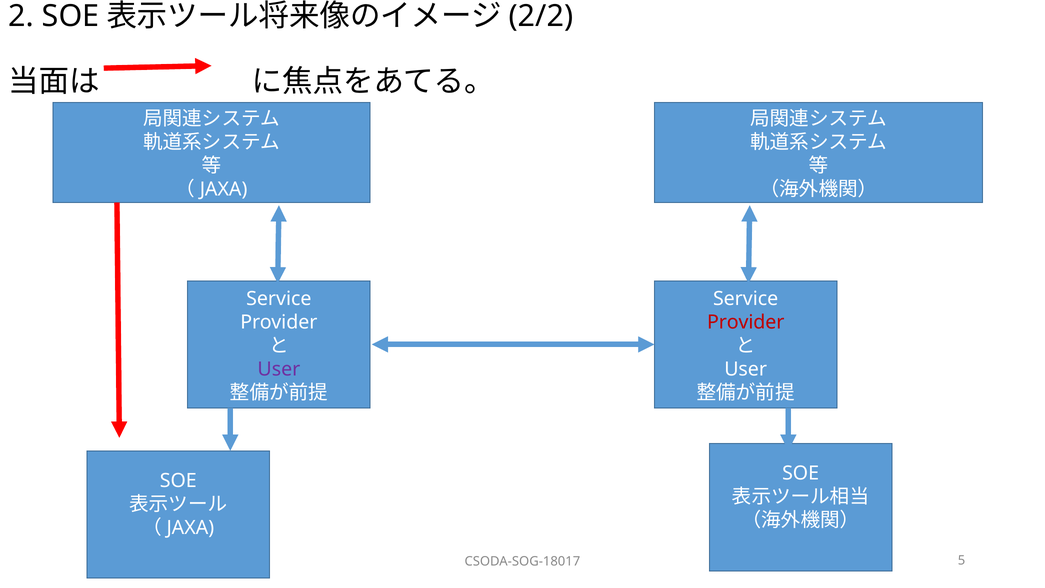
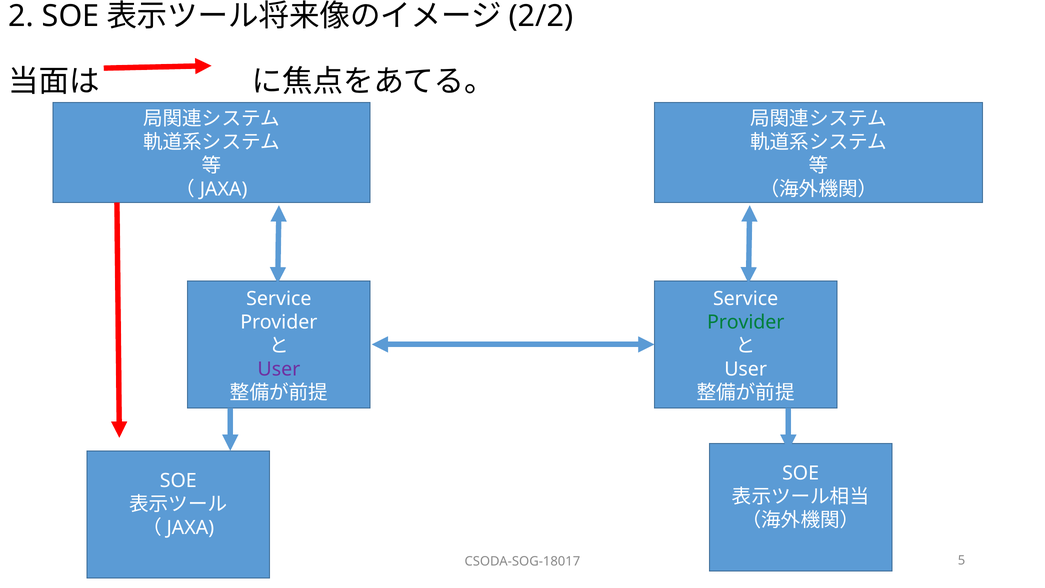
Provider at (746, 322) colour: red -> green
